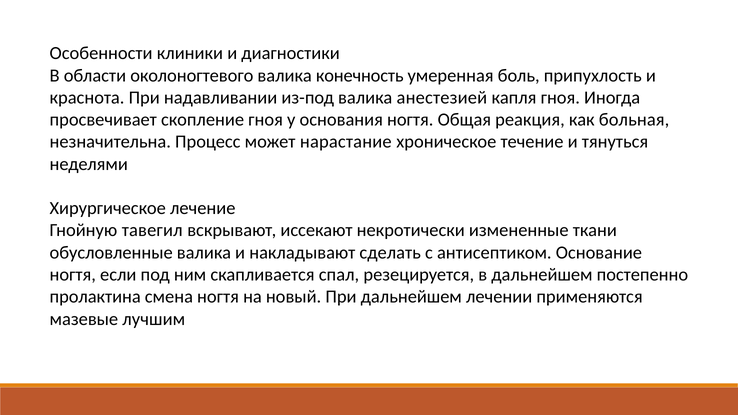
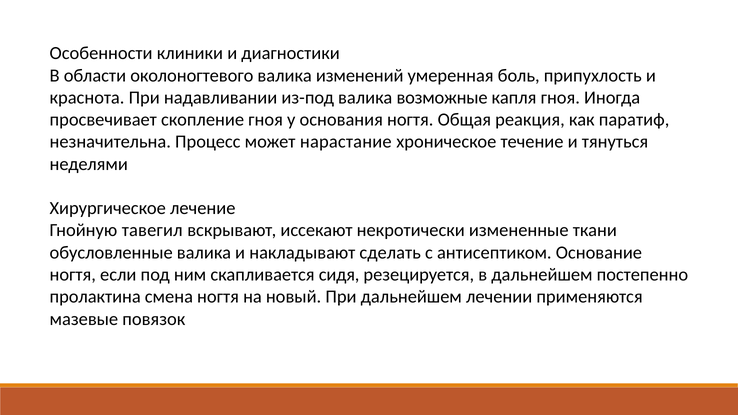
конечность: конечность -> изменений
анестезией: анестезией -> возможные
больная: больная -> паратиф
спал: спал -> сидя
лучшим: лучшим -> повязок
